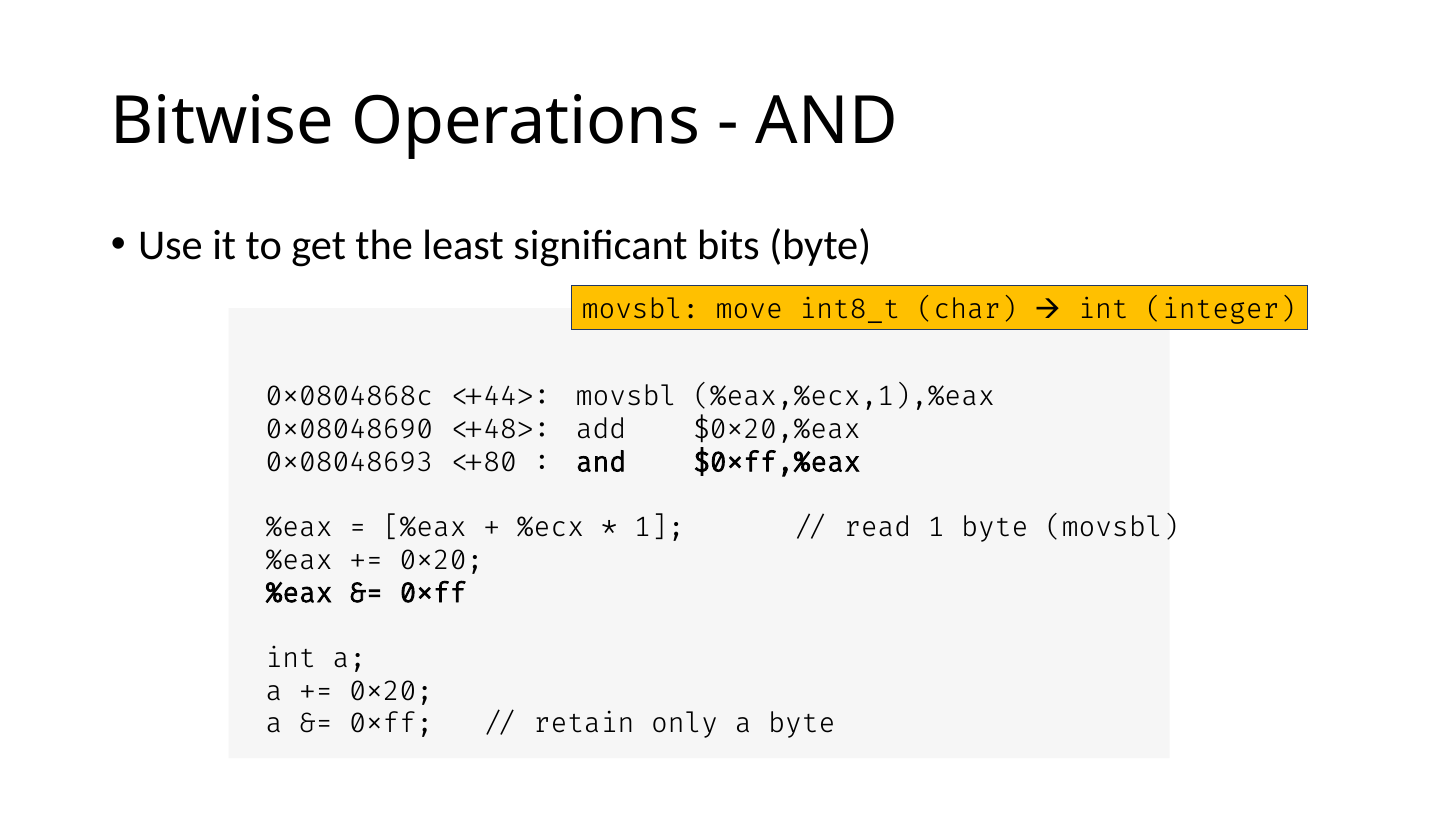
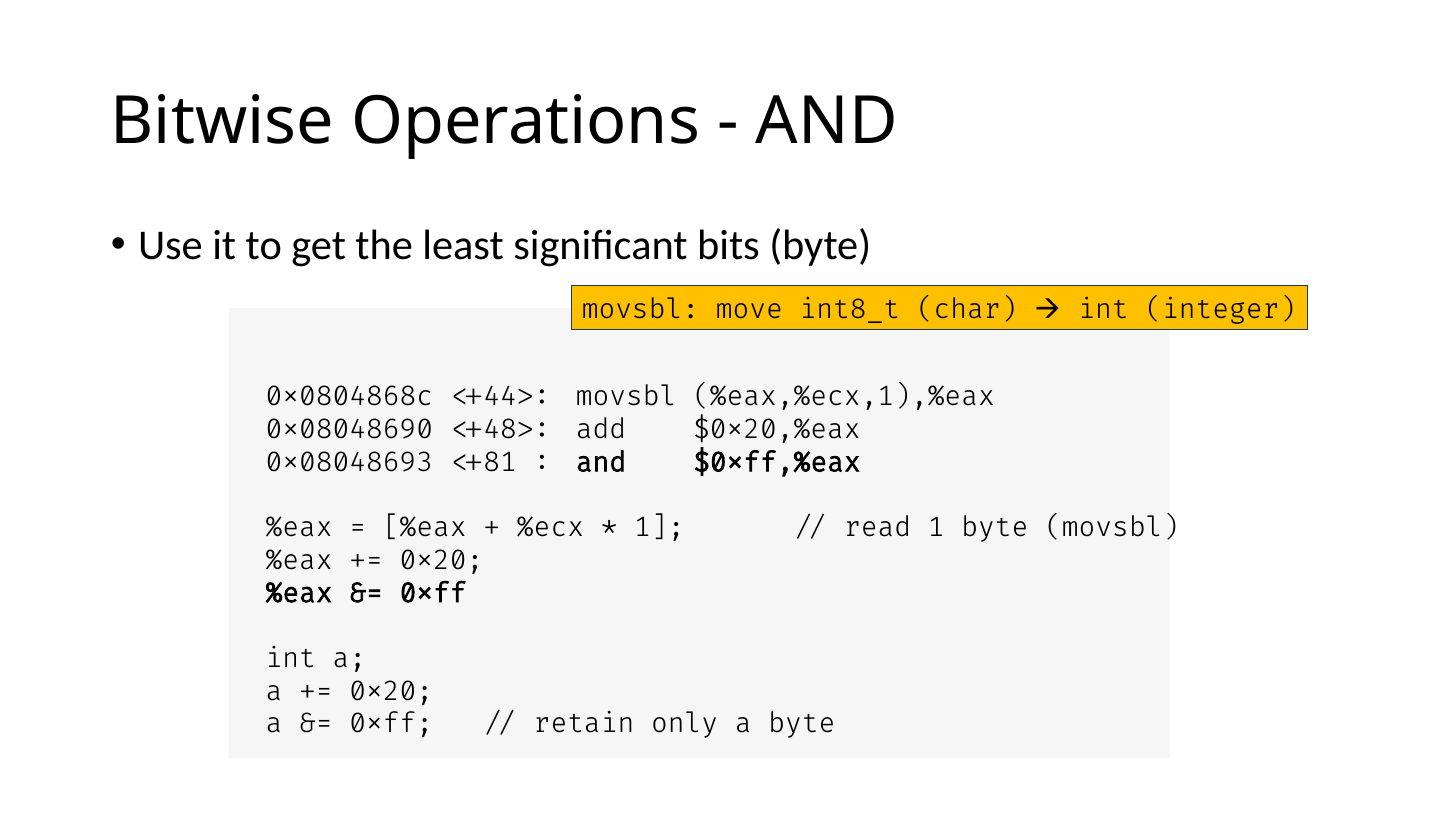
<+80>: <+80> -> <+81>
